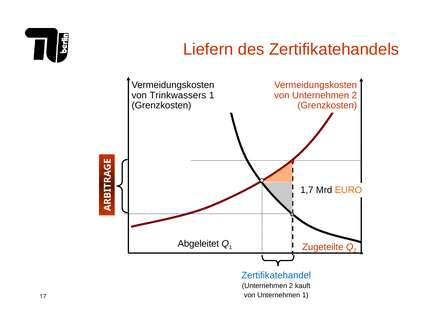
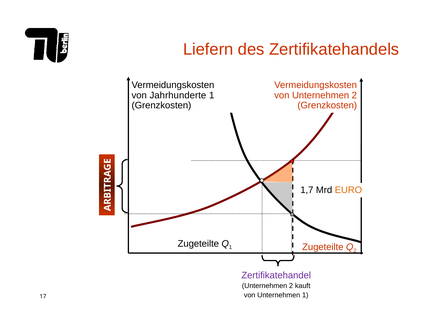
Trinkwassers: Trinkwassers -> Jahrhunderte
Abgeleitet at (198, 243): Abgeleitet -> Zugeteilte
Zertifikatehandel colour: blue -> purple
